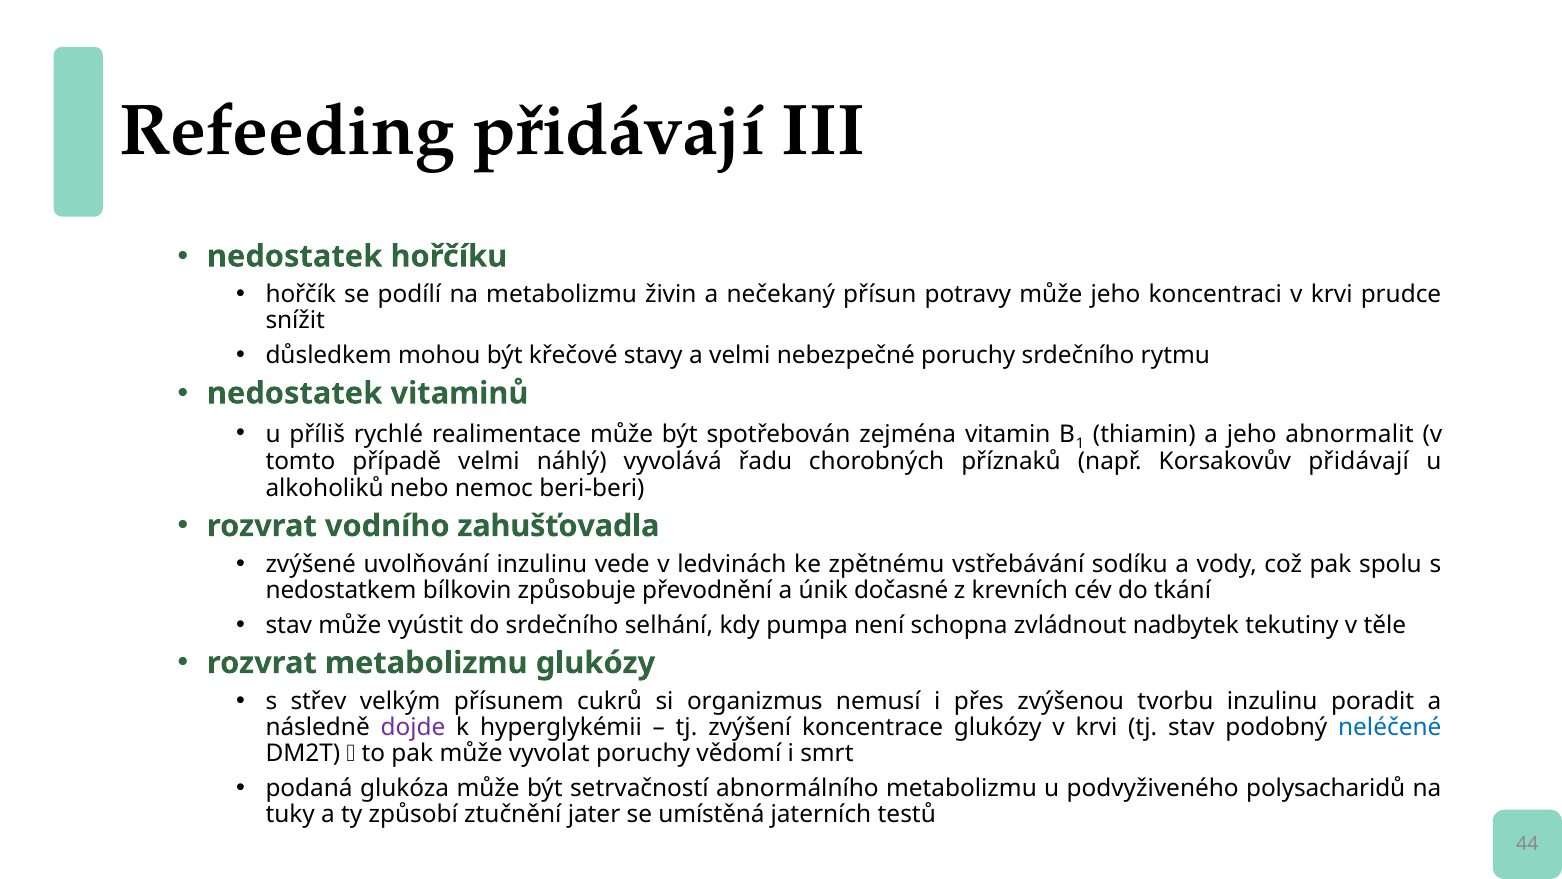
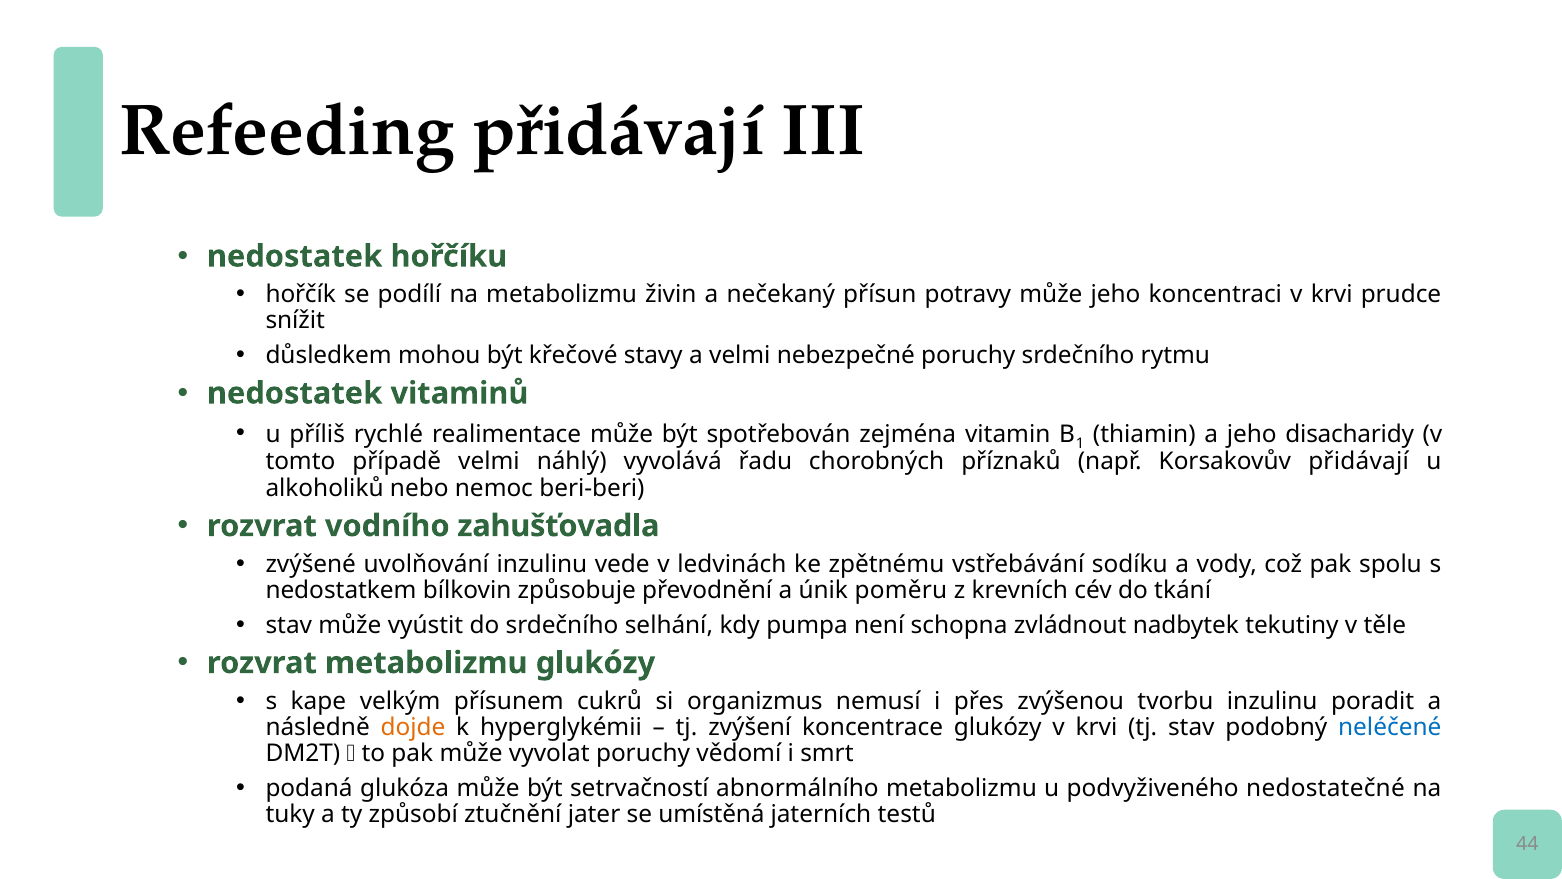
abnormalit: abnormalit -> disacharidy
dočasné: dočasné -> poměru
střev: střev -> kape
dojde colour: purple -> orange
polysacharidů: polysacharidů -> nedostatečné
